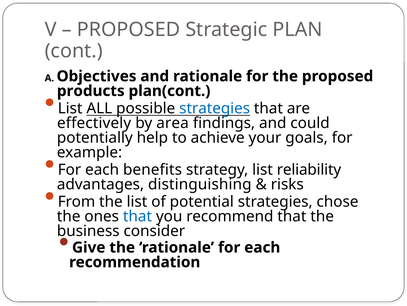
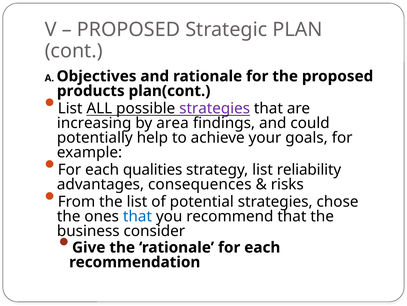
strategies at (215, 108) colour: blue -> purple
effectively: effectively -> increasing
benefits: benefits -> qualities
distinguishing: distinguishing -> consequences
